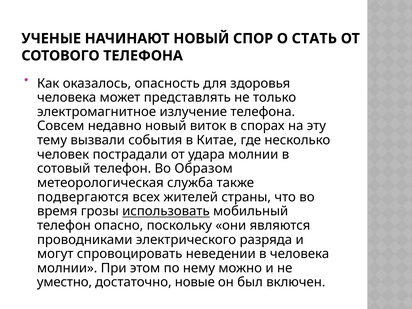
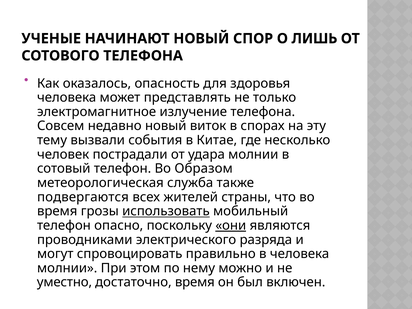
СТАТЬ: СТАТЬ -> ЛИШЬ
они underline: none -> present
неведении: неведении -> правильно
достаточно новые: новые -> время
